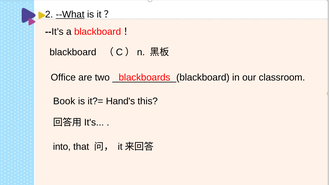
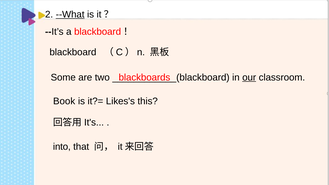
Office: Office -> Some
our underline: none -> present
Hand's: Hand's -> Likes's
